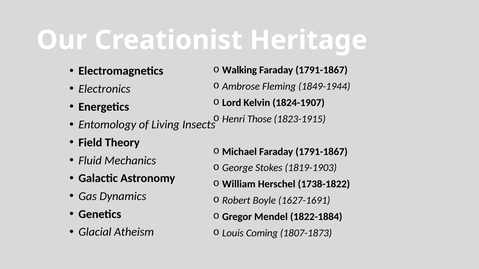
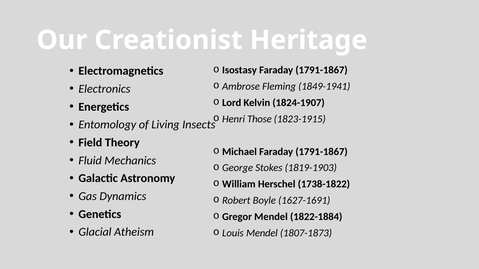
Walking: Walking -> Isostasy
1849-1944: 1849-1944 -> 1849-1941
Louis Coming: Coming -> Mendel
